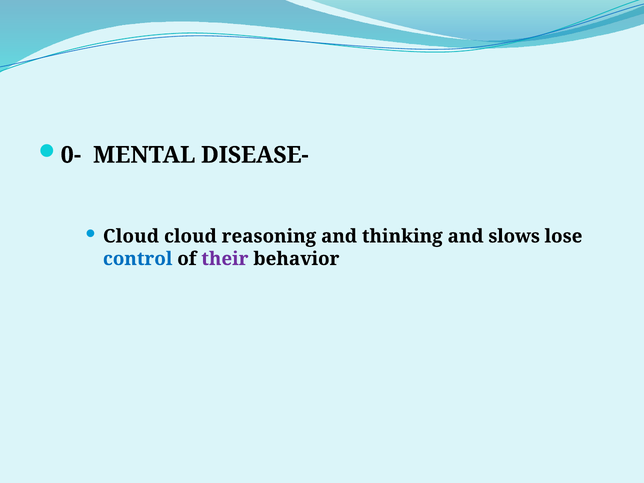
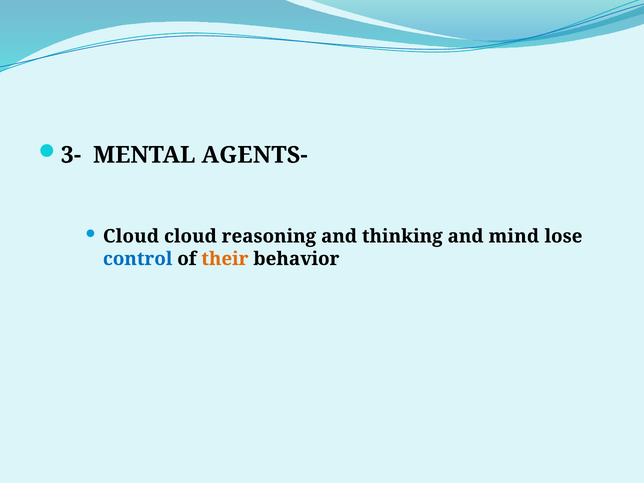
0-: 0- -> 3-
DISEASE-: DISEASE- -> AGENTS-
slows: slows -> mind
their colour: purple -> orange
